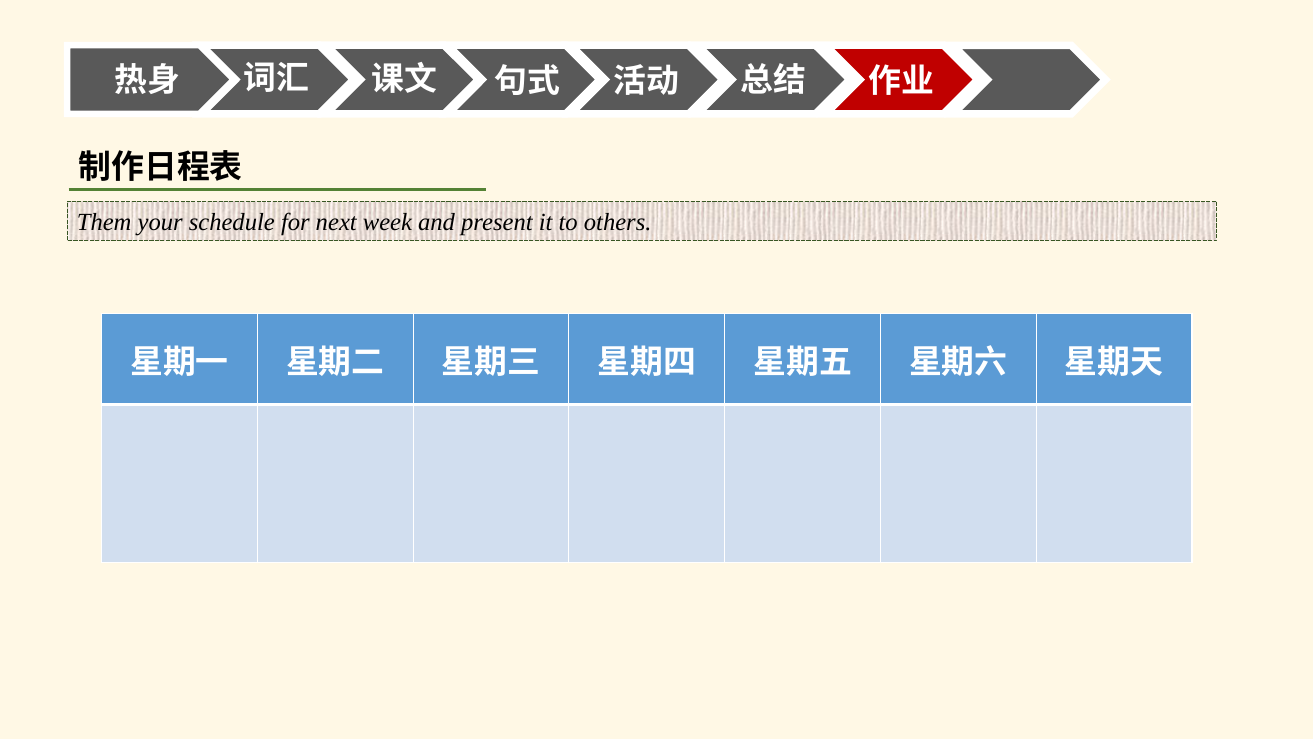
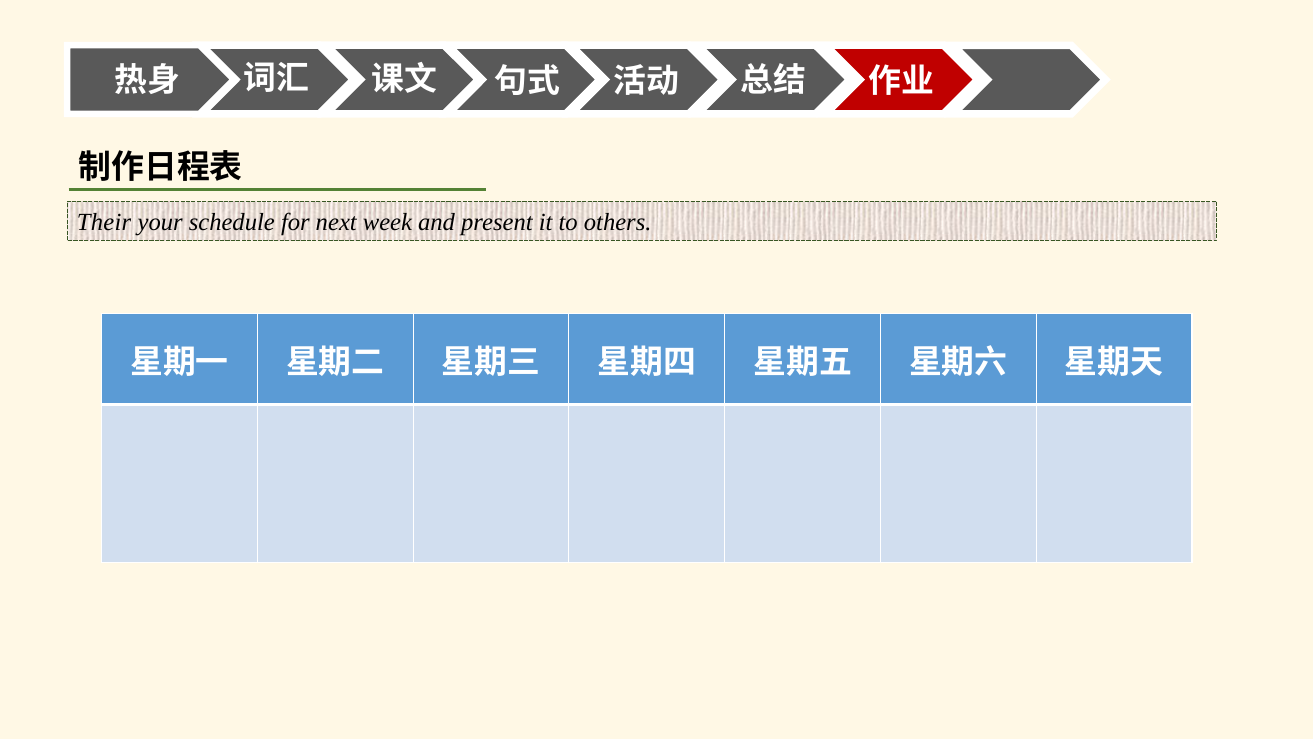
Them: Them -> Their
